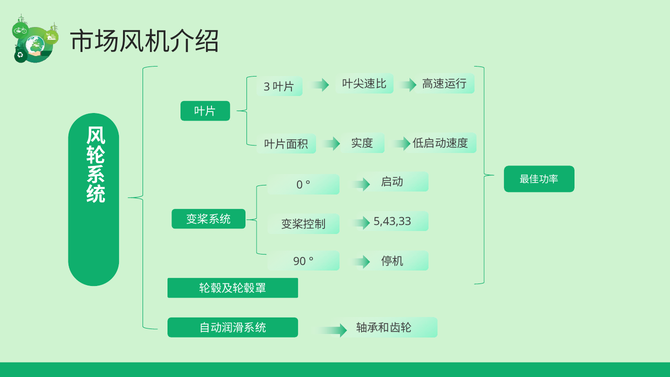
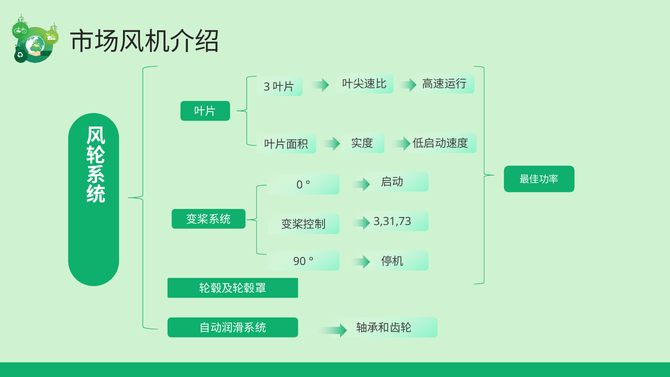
5,43,33: 5,43,33 -> 3,31,73
